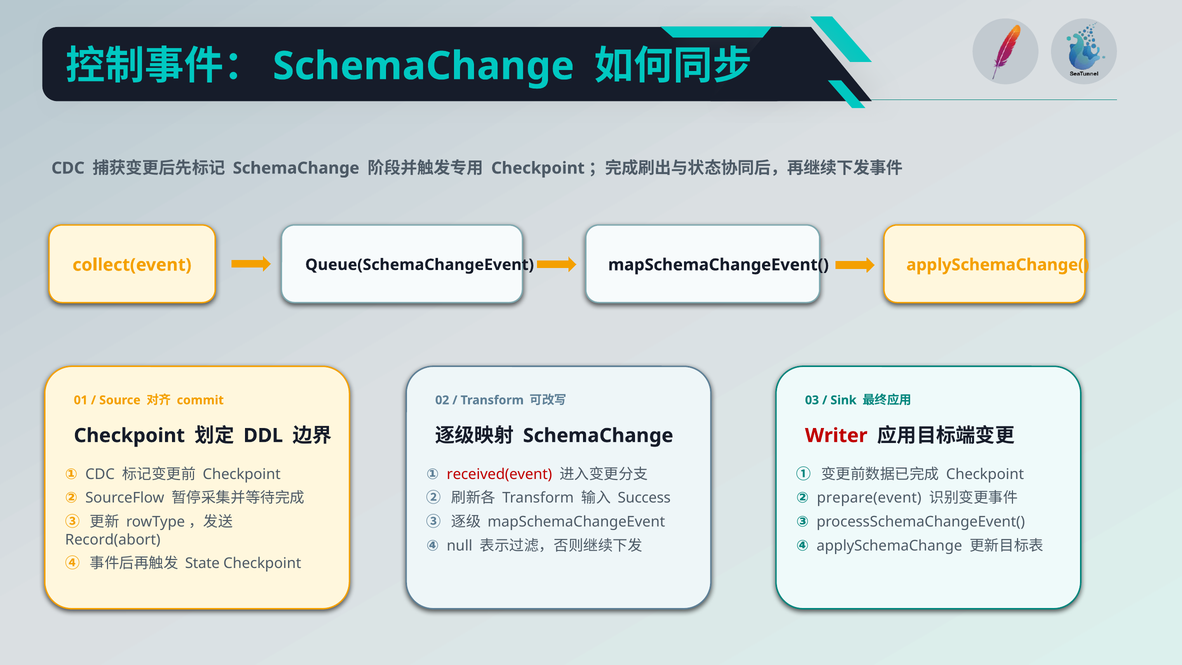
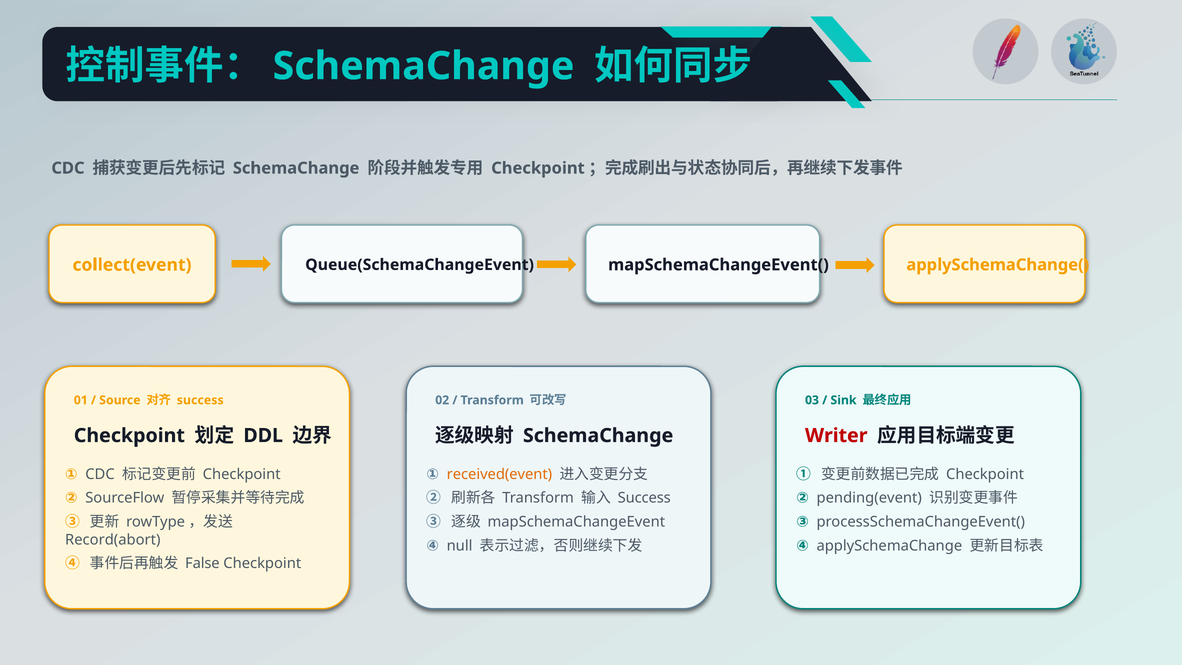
commit at (200, 400): commit -> success
received(event colour: red -> orange
prepare(event: prepare(event -> pending(event
State: State -> False
